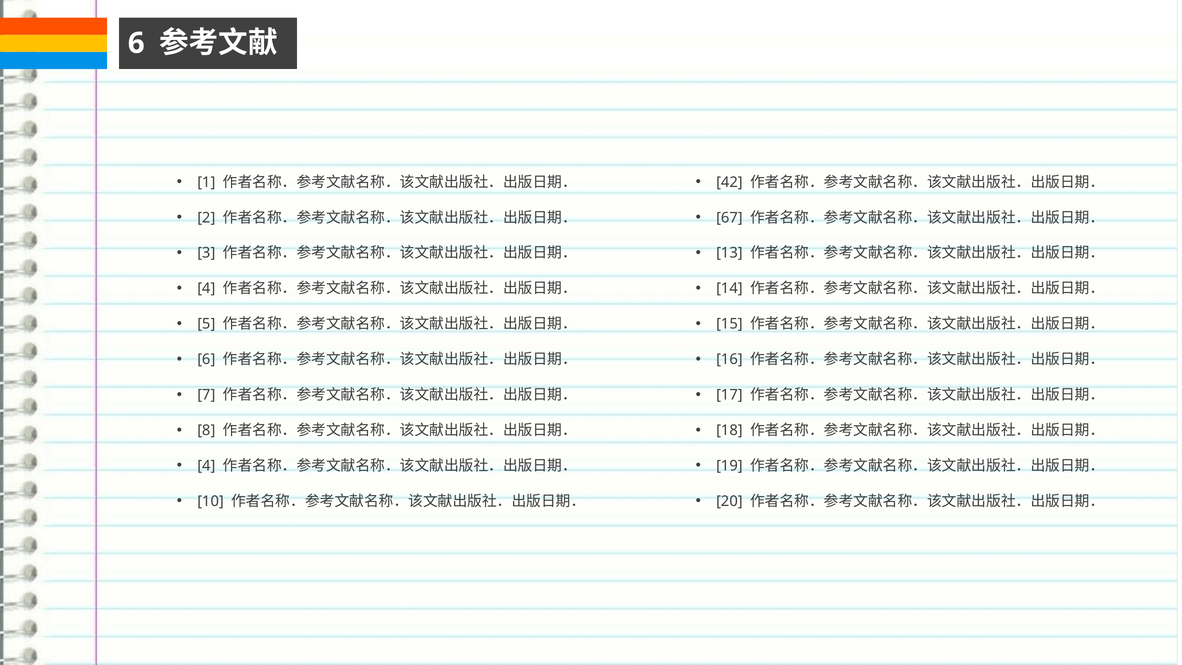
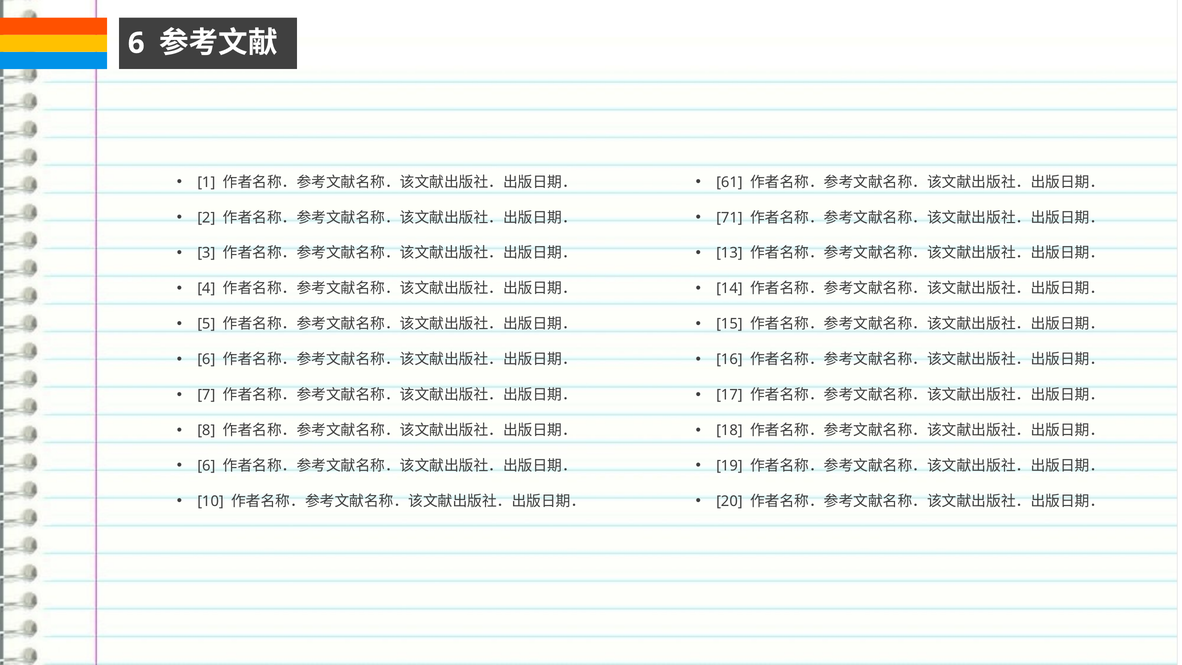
42: 42 -> 61
67: 67 -> 71
4 at (206, 466): 4 -> 6
